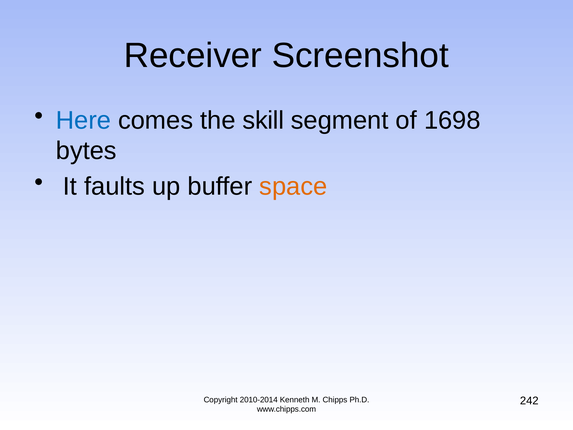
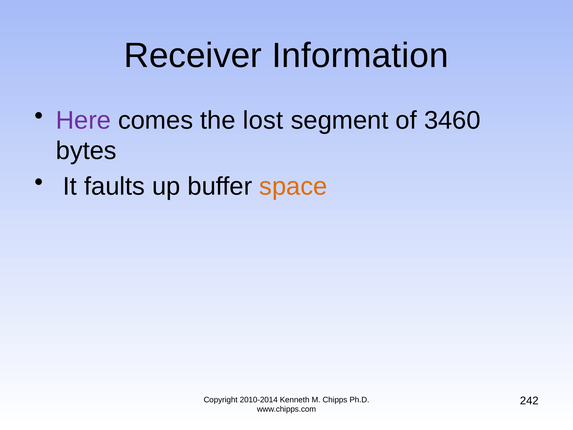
Screenshot: Screenshot -> Information
Here colour: blue -> purple
skill: skill -> lost
1698: 1698 -> 3460
